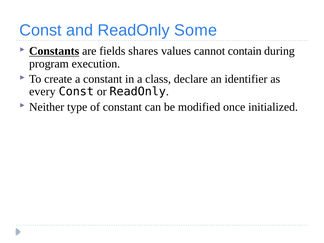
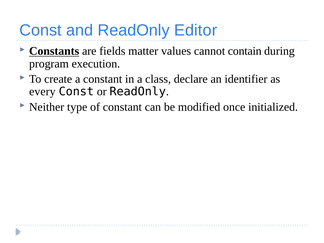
Some: Some -> Editor
shares: shares -> matter
